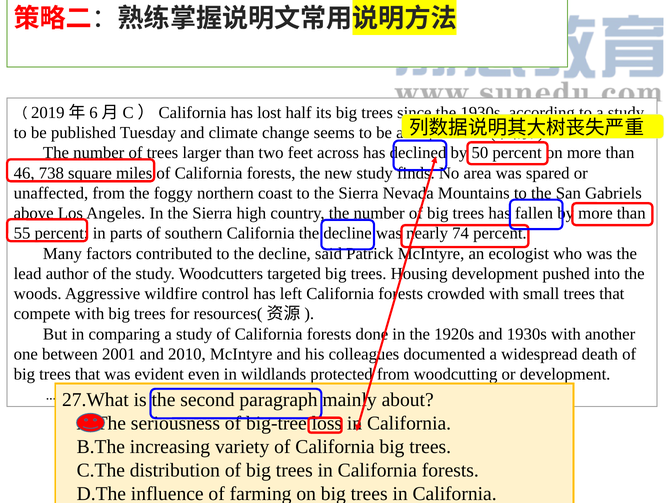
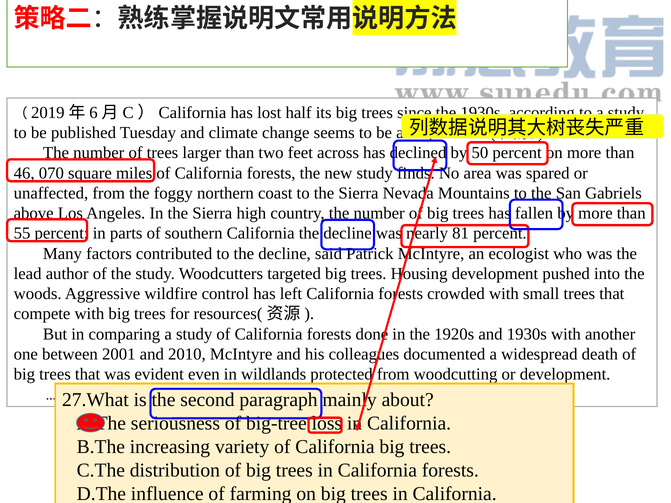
738: 738 -> 070
74: 74 -> 81
